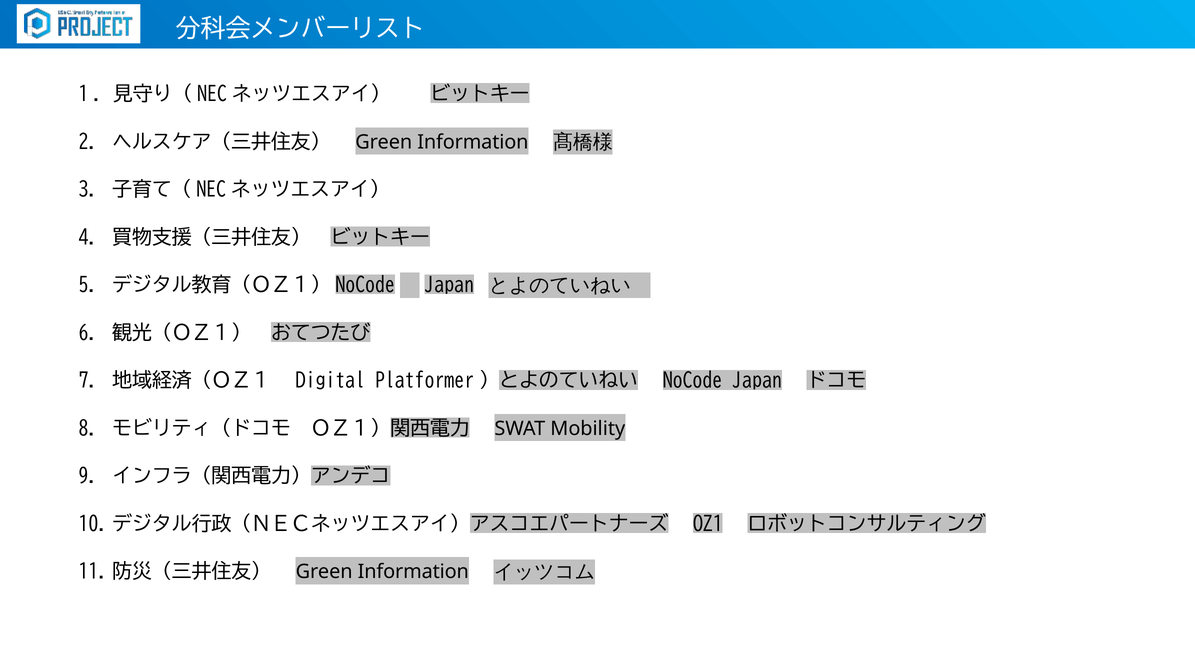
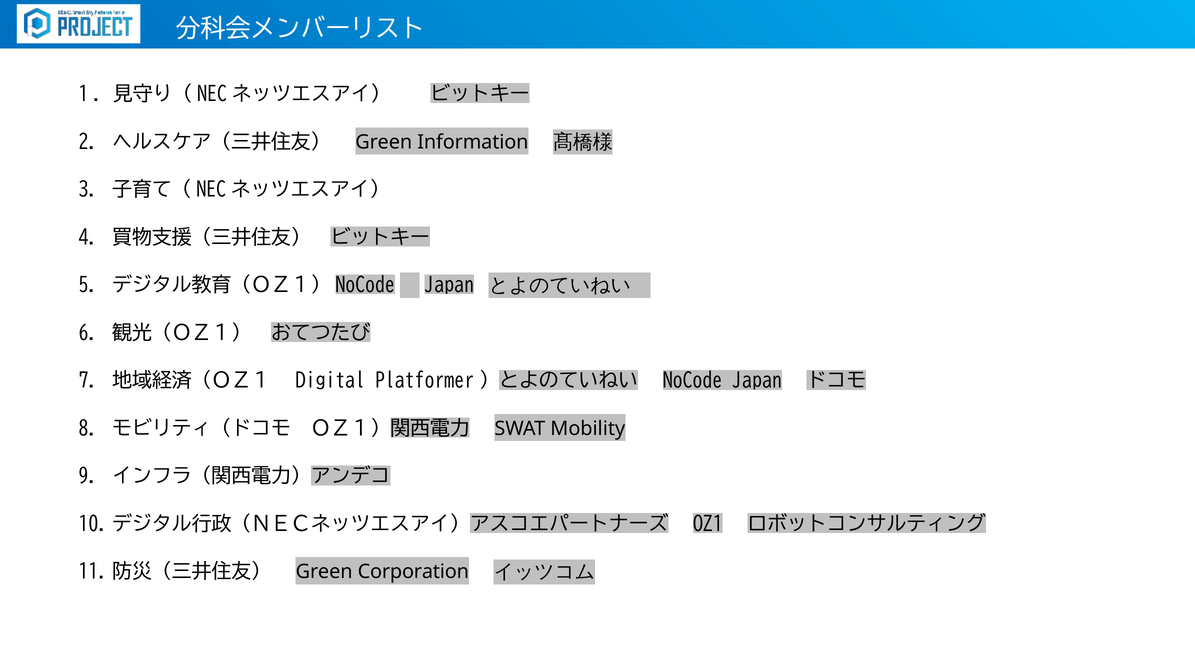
Information at (413, 572): Information -> Corporation
